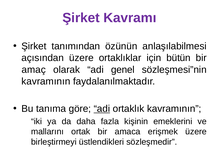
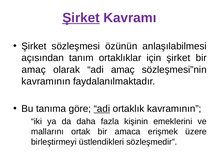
Şirket at (81, 18) underline: none -> present
tanımından: tanımından -> sözleşmesi
açısından üzere: üzere -> tanım
için bütün: bütün -> şirket
adi genel: genel -> amaç
